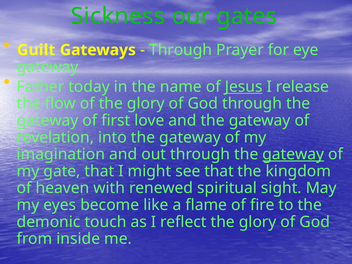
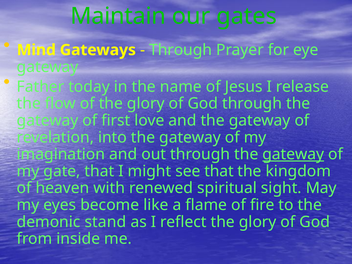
Sickness: Sickness -> Maintain
Guilt: Guilt -> Mind
Jesus underline: present -> none
touch: touch -> stand
